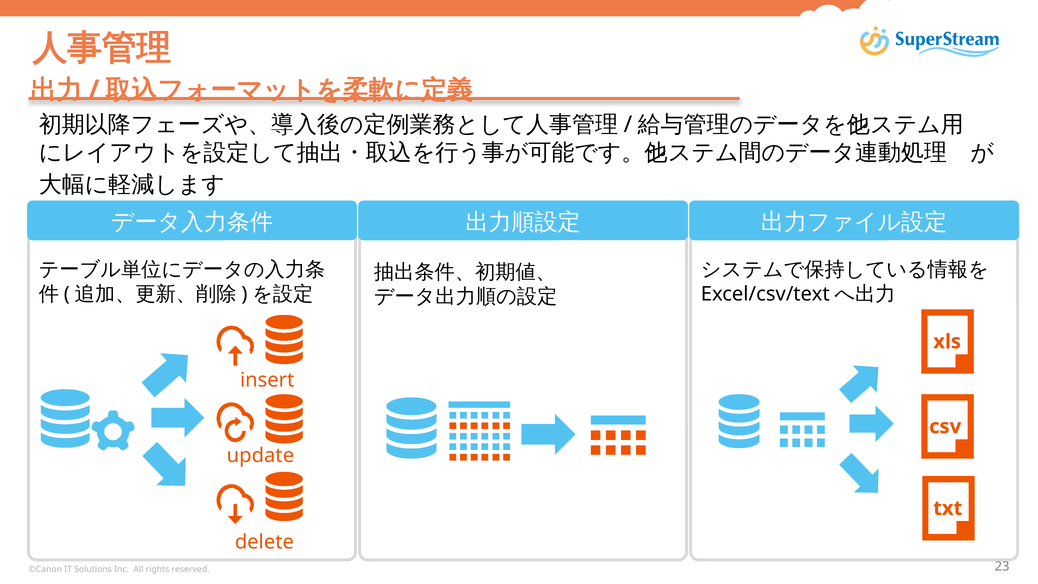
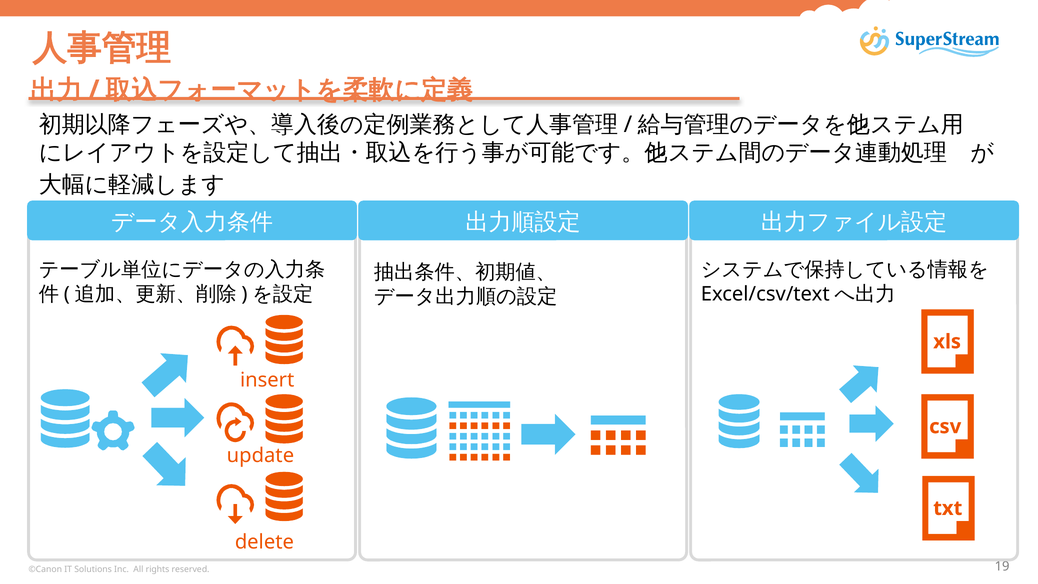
23: 23 -> 19
